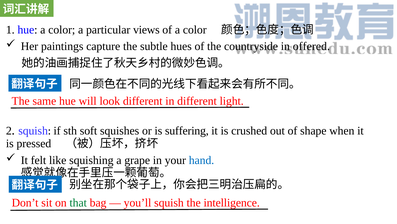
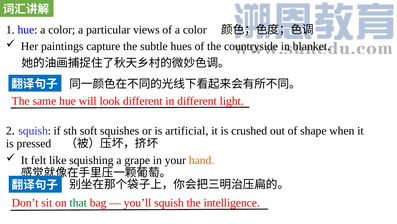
offered: offered -> blanket
suffering: suffering -> artificial
hand colour: blue -> orange
